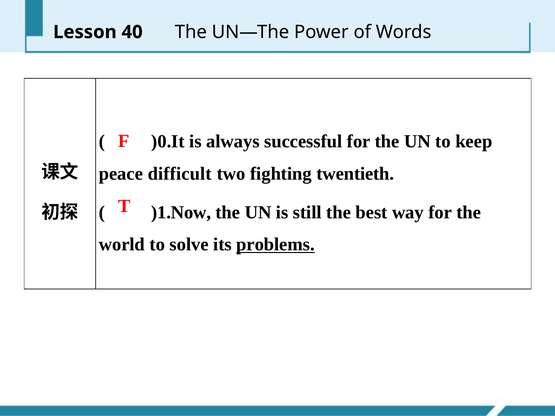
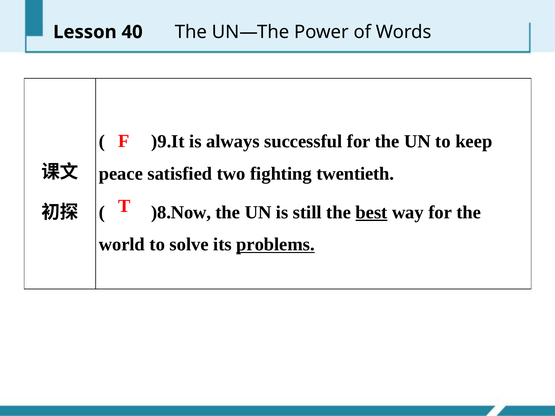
)0.It: )0.It -> )9.It
difficult: difficult -> satisfied
)1.Now: )1.Now -> )8.Now
best underline: none -> present
